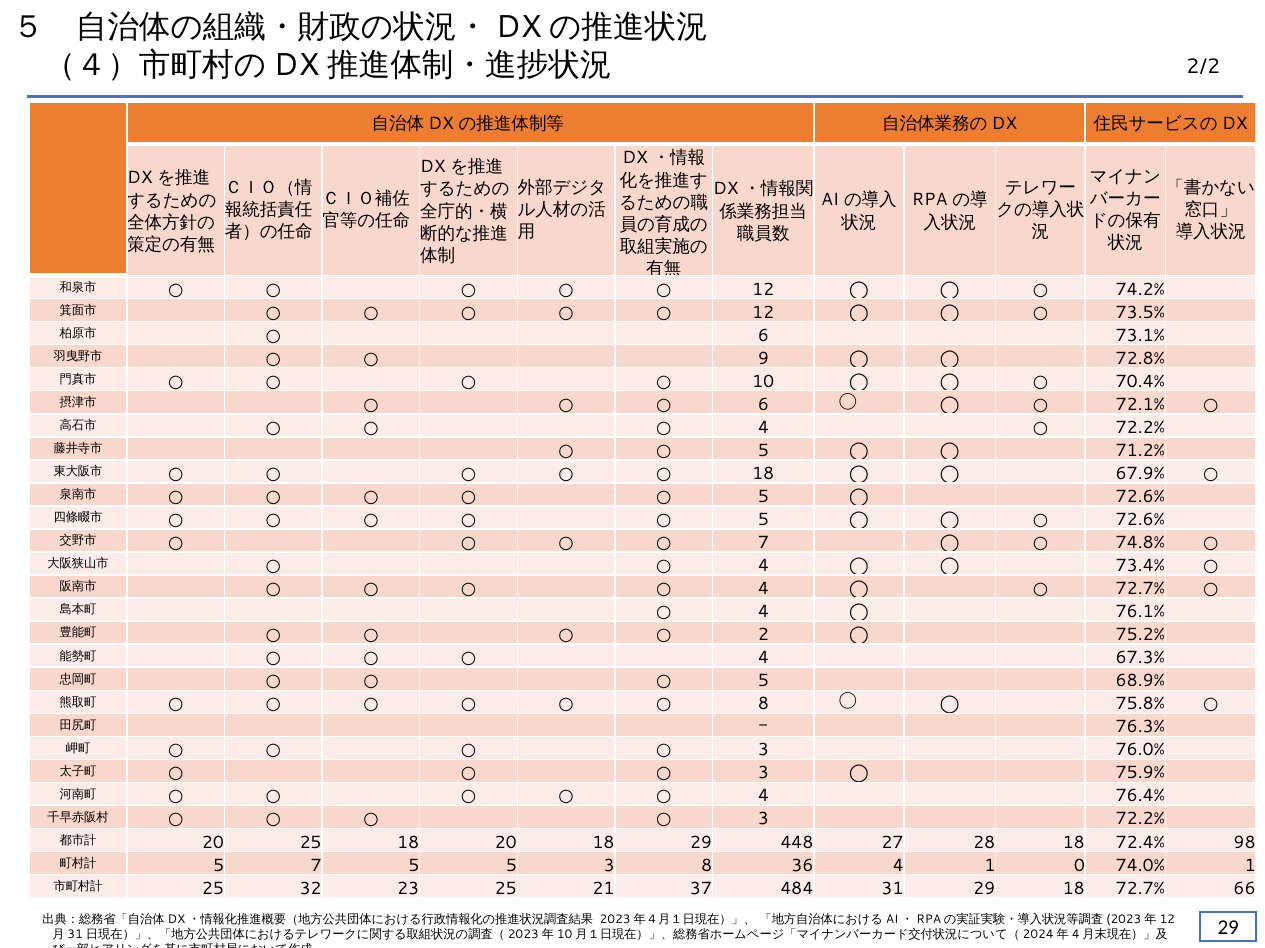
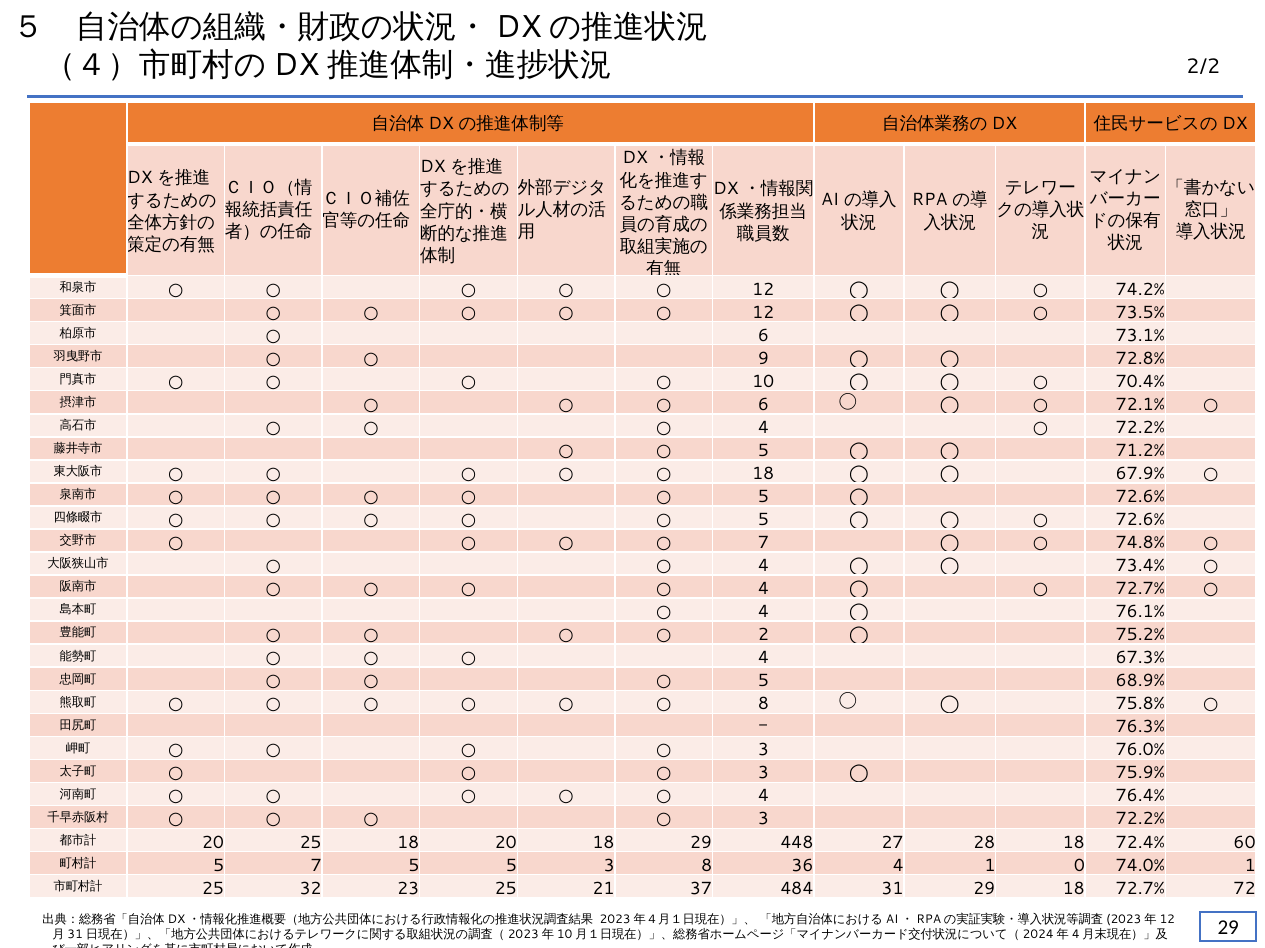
98: 98 -> 60
66: 66 -> 72
